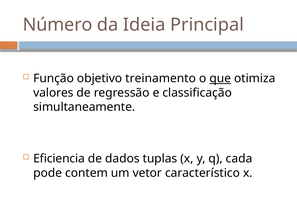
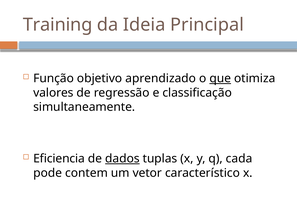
Número: Número -> Training
treinamento: treinamento -> aprendizado
dados underline: none -> present
